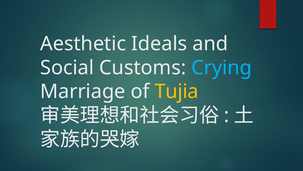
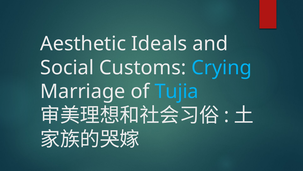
Tujia colour: yellow -> light blue
